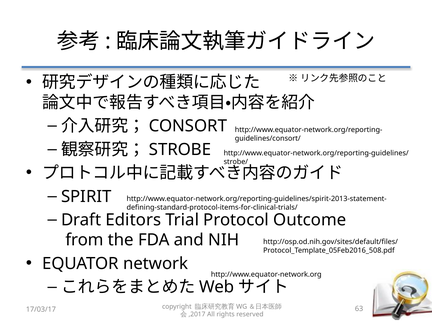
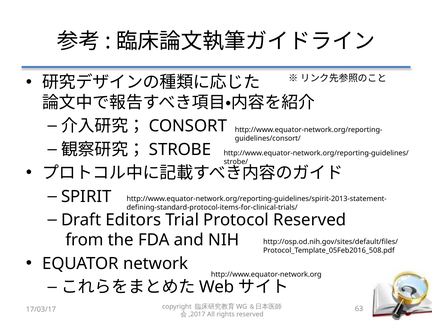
Protocol Outcome: Outcome -> Reserved
